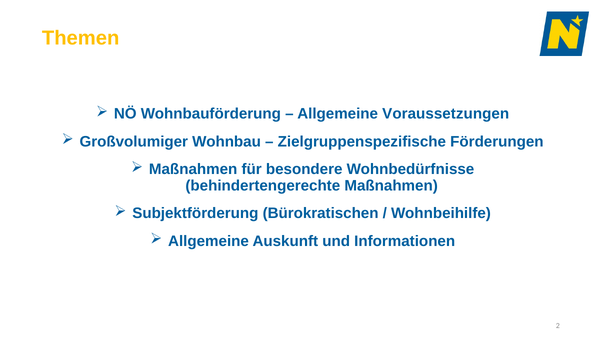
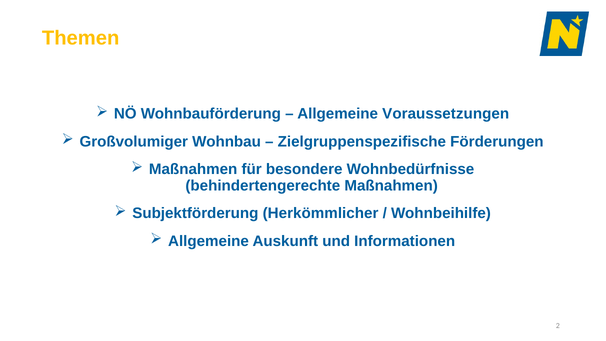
Bürokratischen: Bürokratischen -> Herkömmlicher
